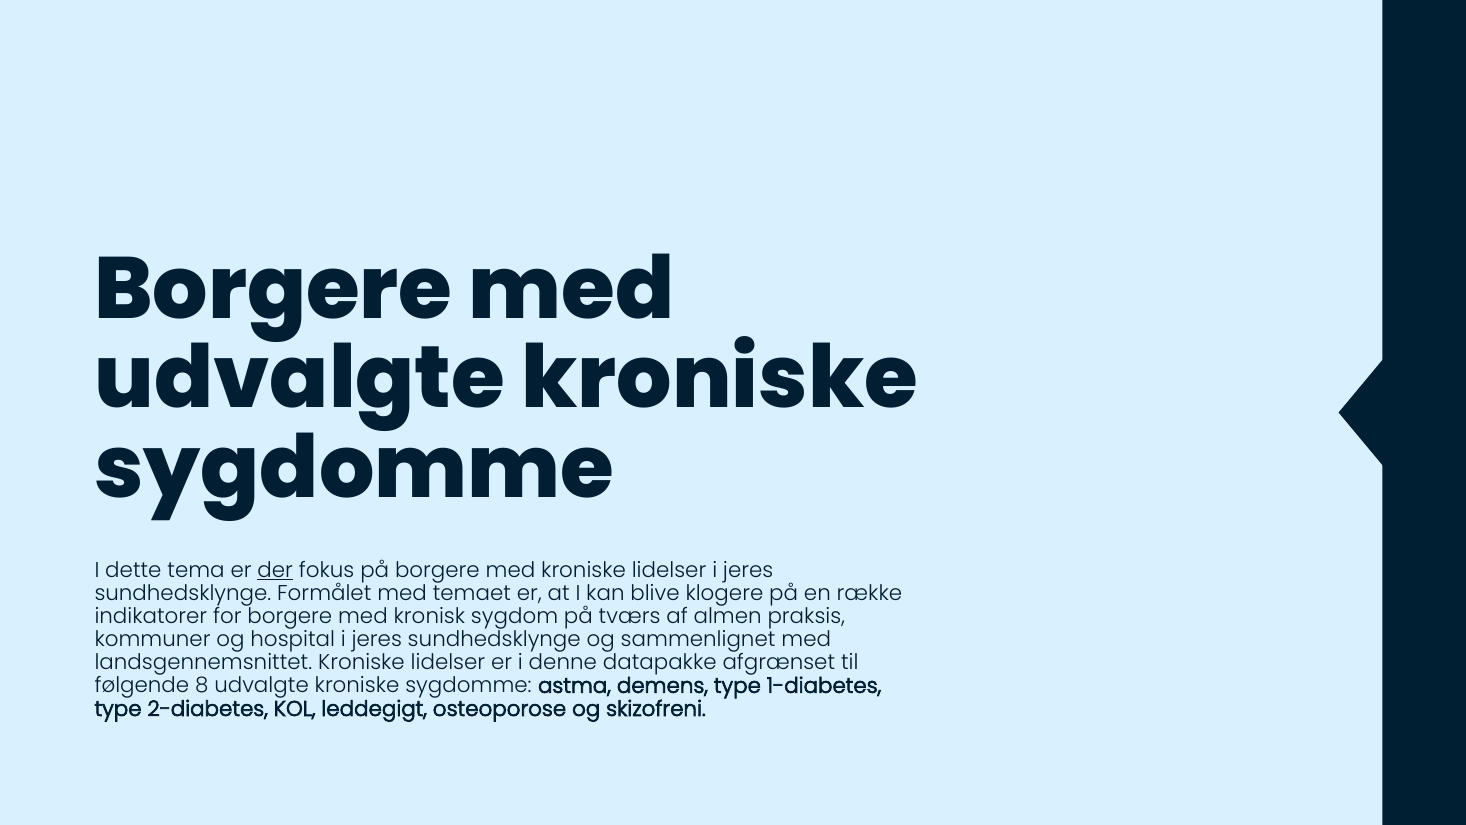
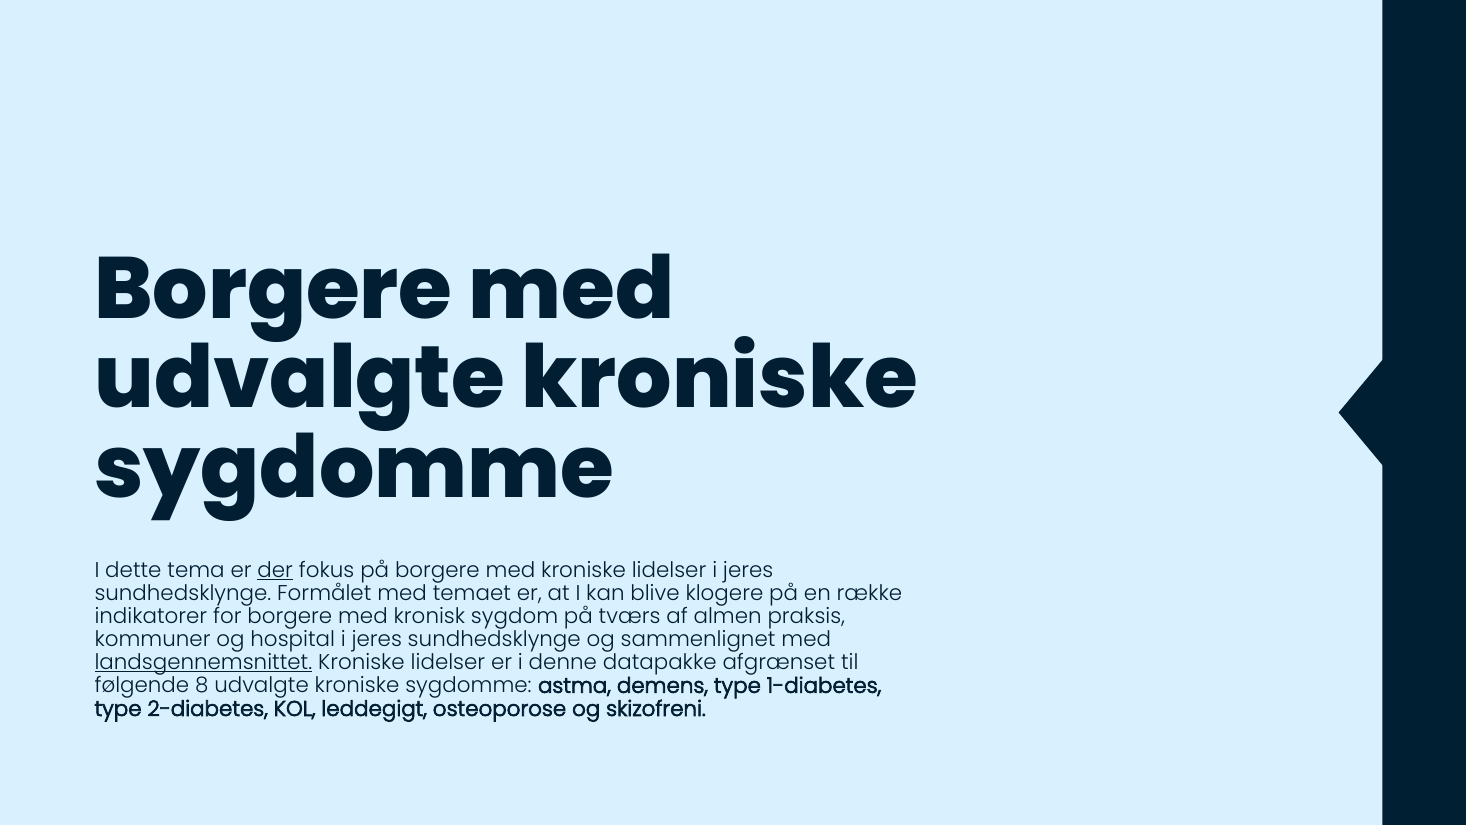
landsgennemsnittet underline: none -> present
